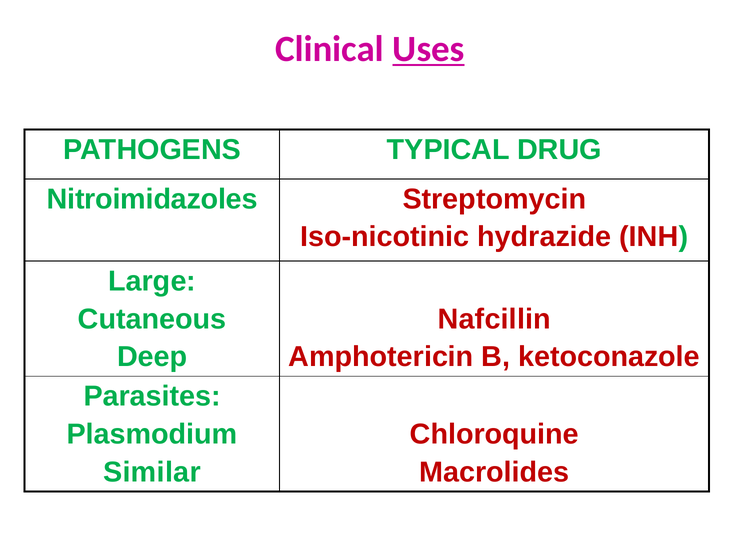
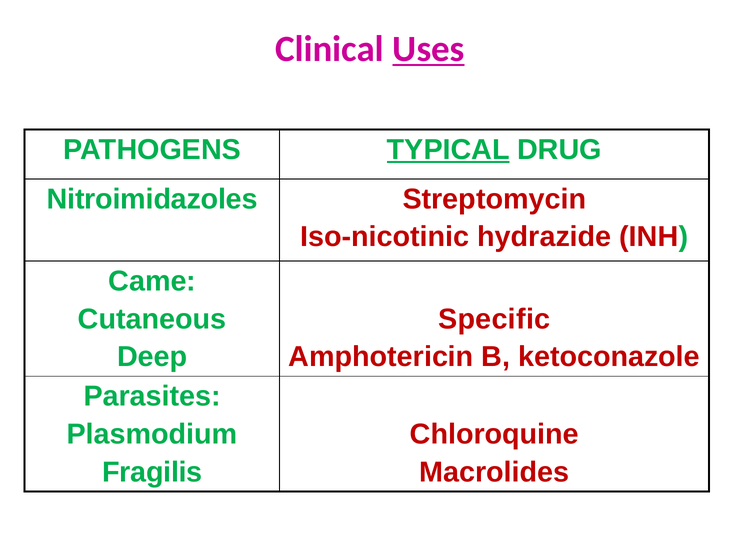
TYPICAL underline: none -> present
Large: Large -> Came
Nafcillin: Nafcillin -> Specific
Similar: Similar -> Fragilis
